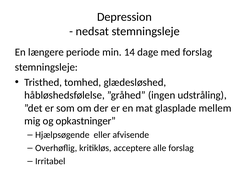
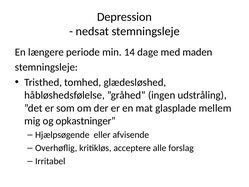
med forslag: forslag -> maden
